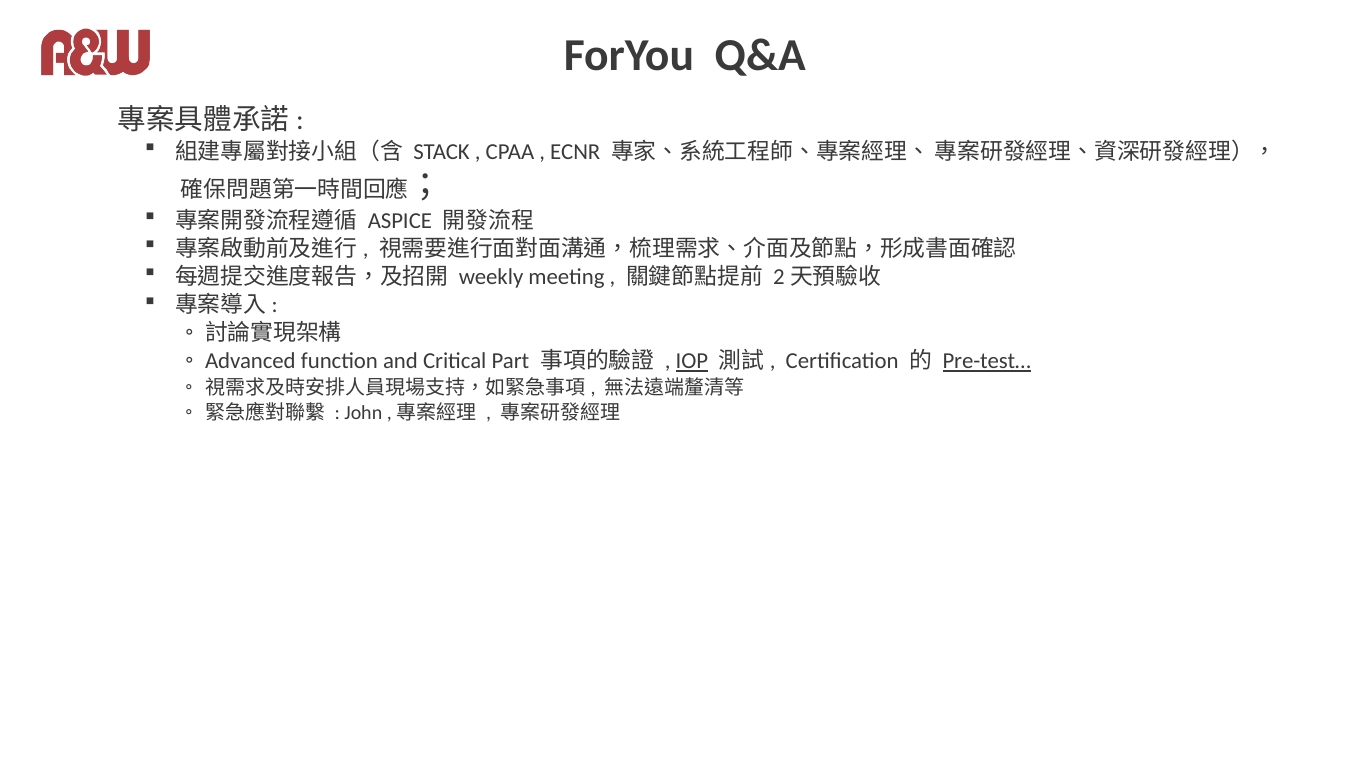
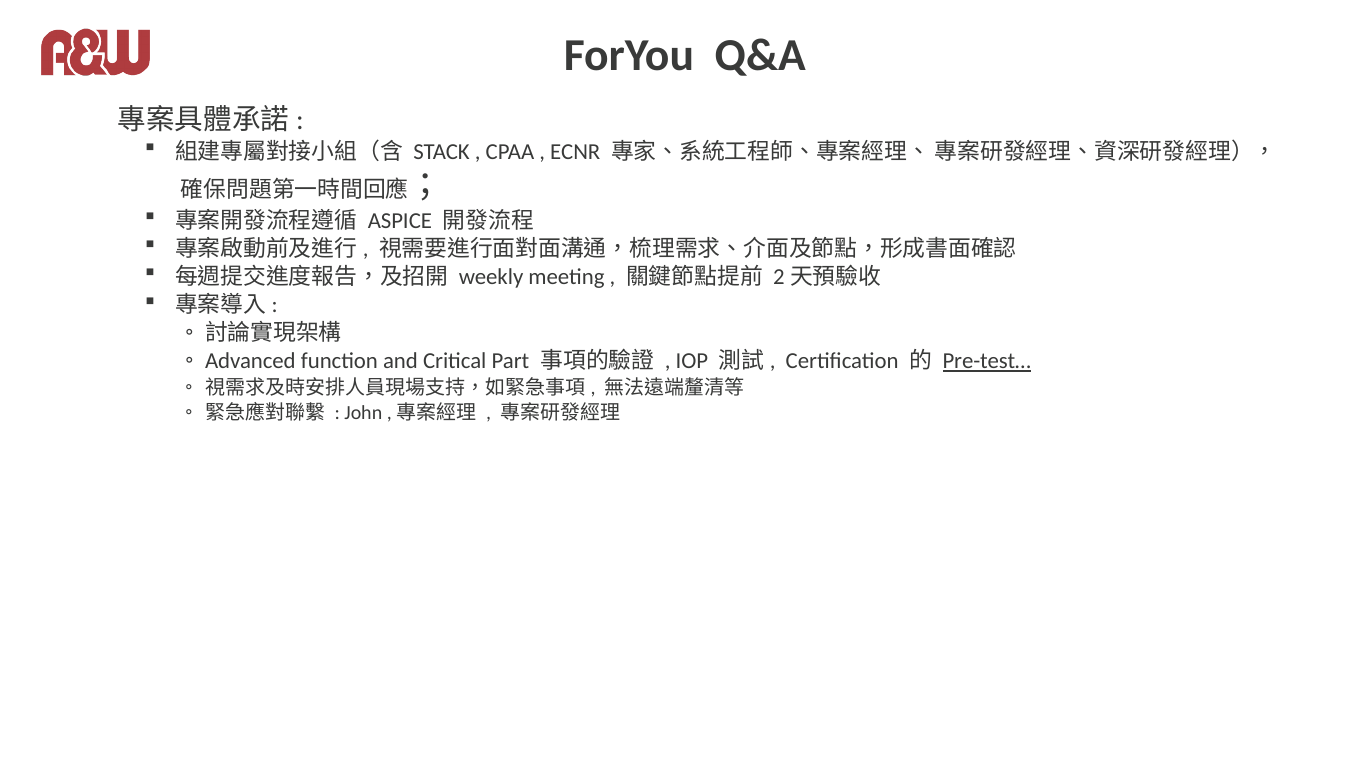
IOP underline: present -> none
